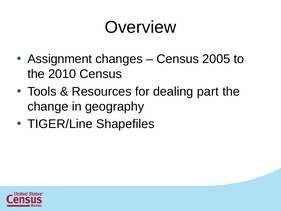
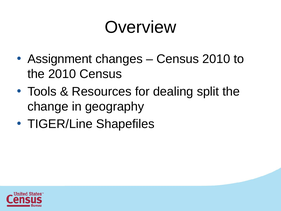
Census 2005: 2005 -> 2010
part: part -> split
